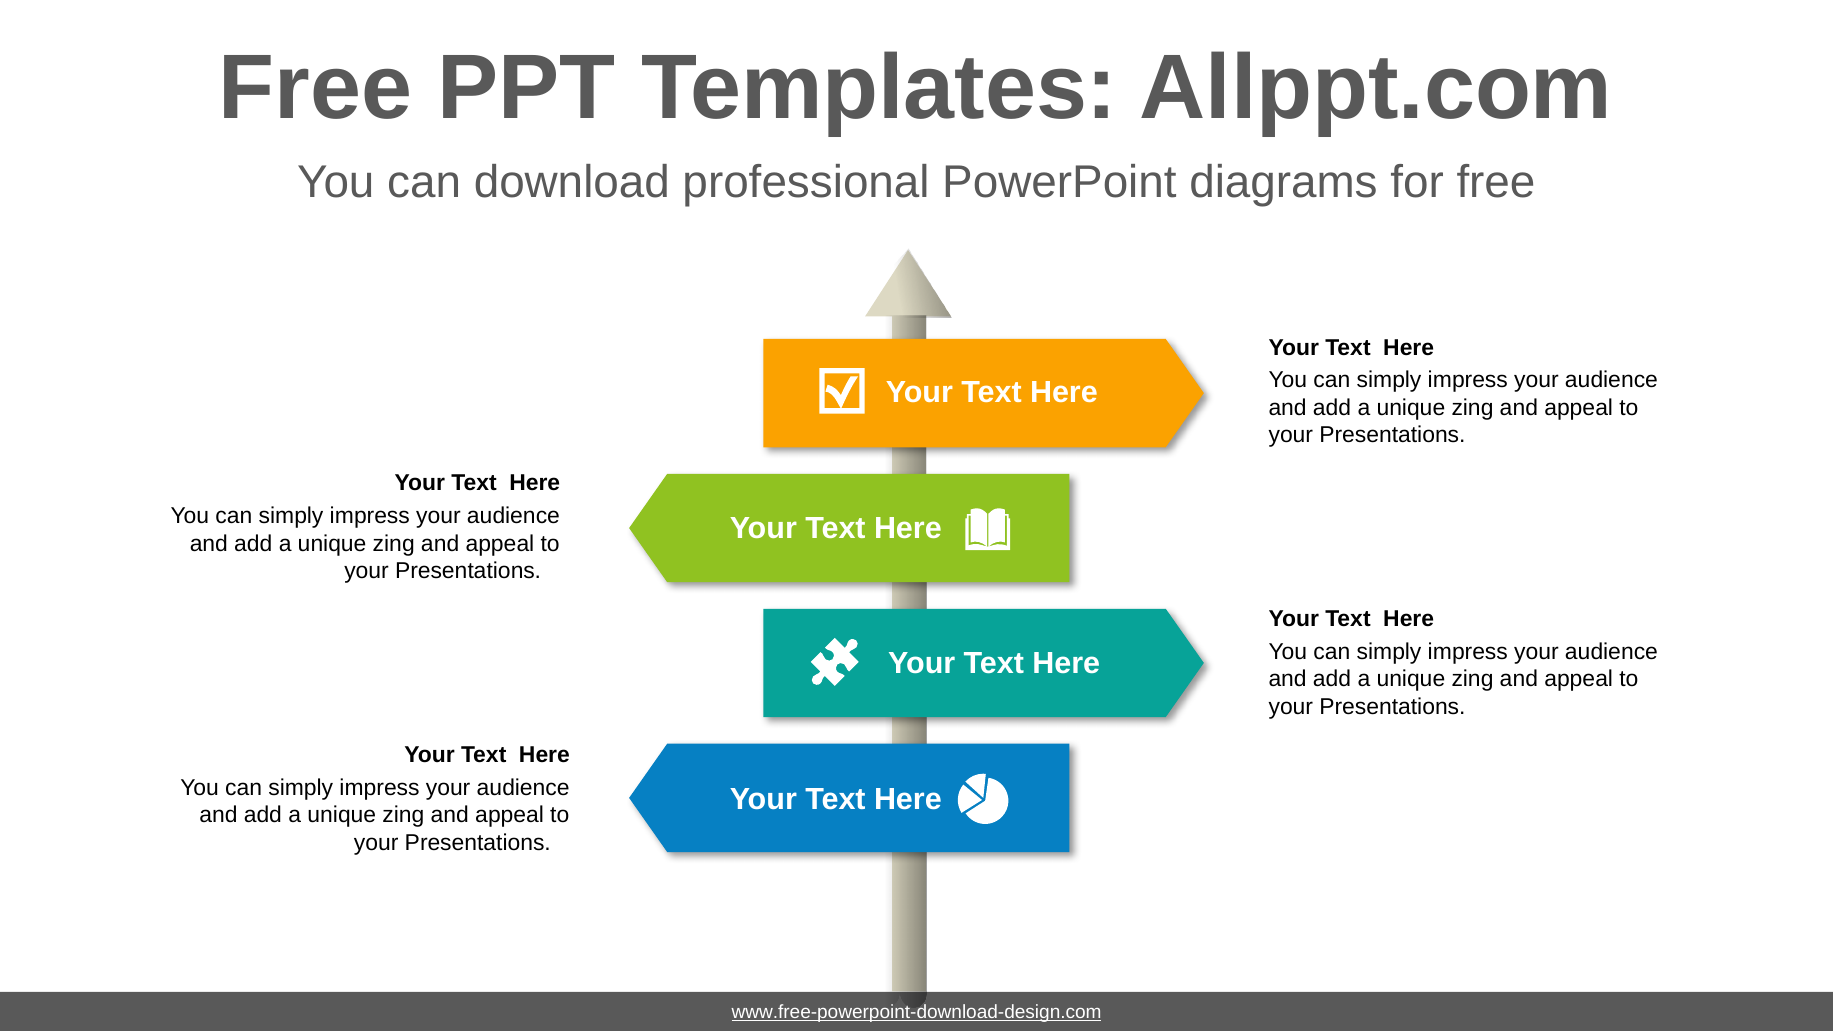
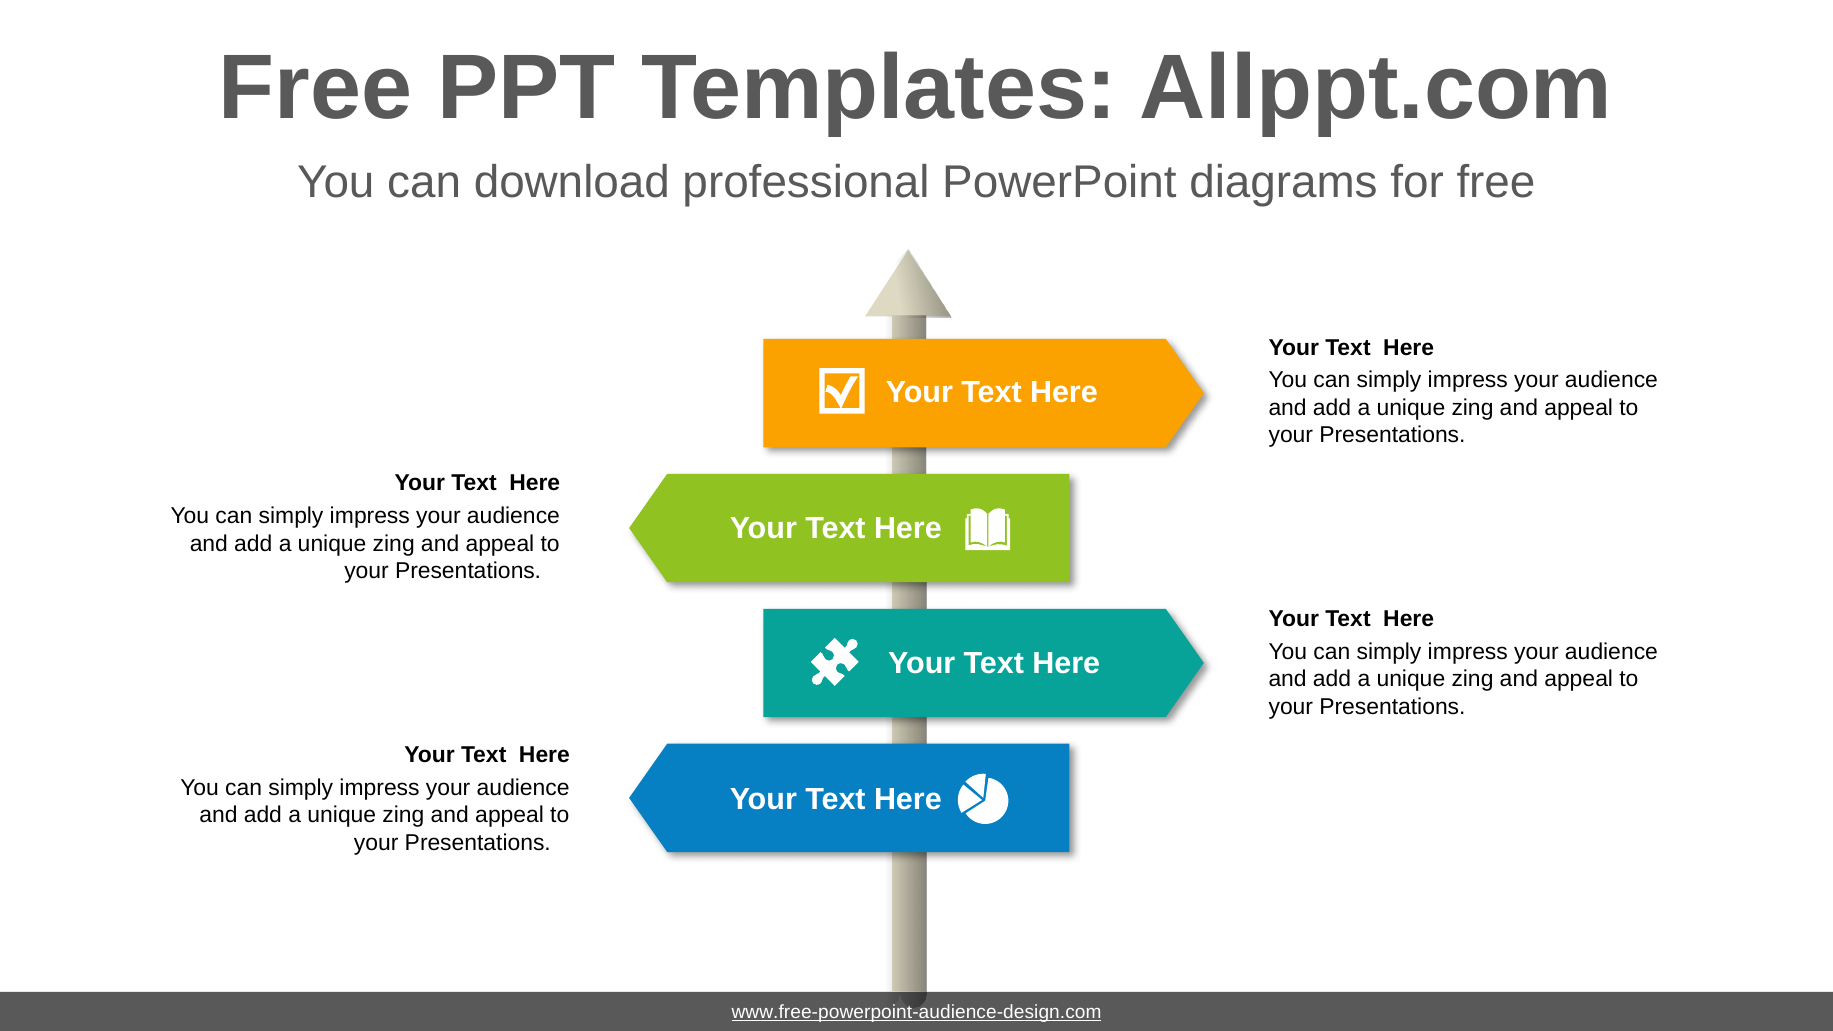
www.free-powerpoint-download-design.com: www.free-powerpoint-download-design.com -> www.free-powerpoint-audience-design.com
